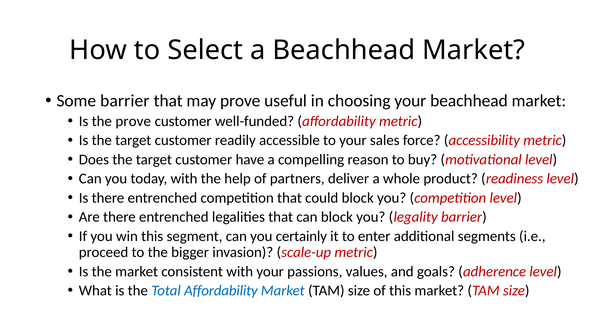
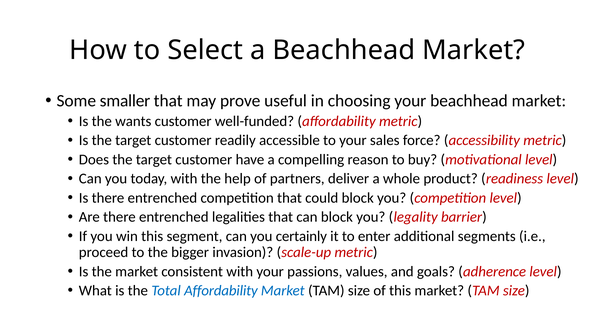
Some barrier: barrier -> smaller
the prove: prove -> wants
